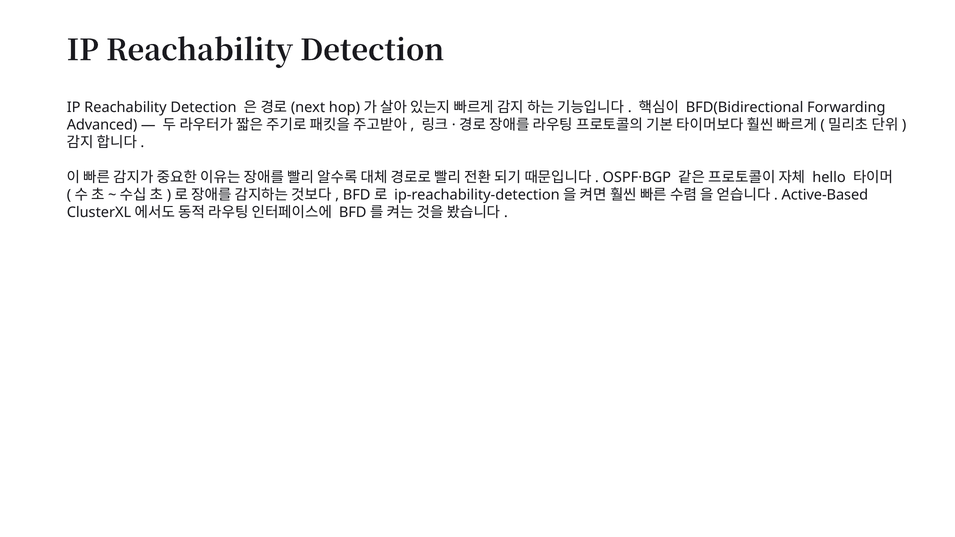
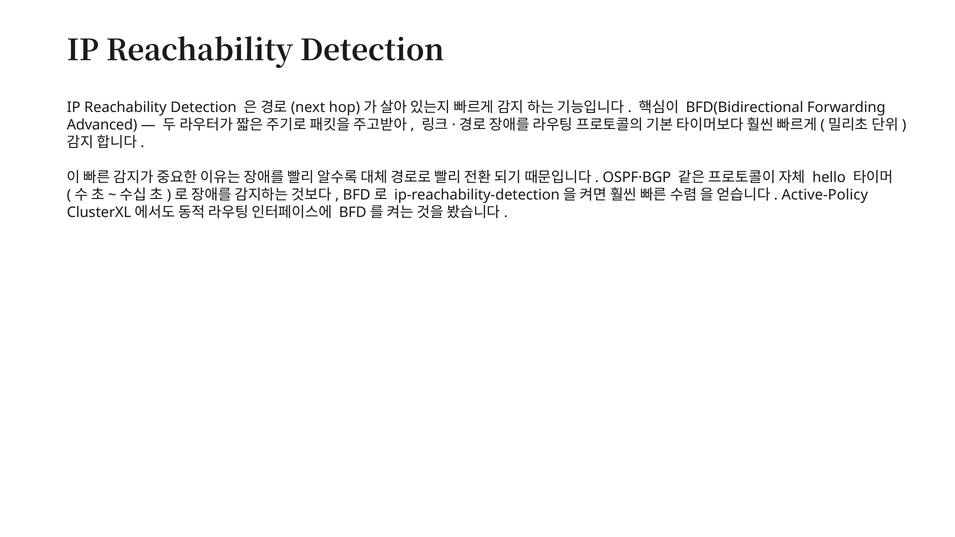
Active-Based: Active-Based -> Active-Policy
